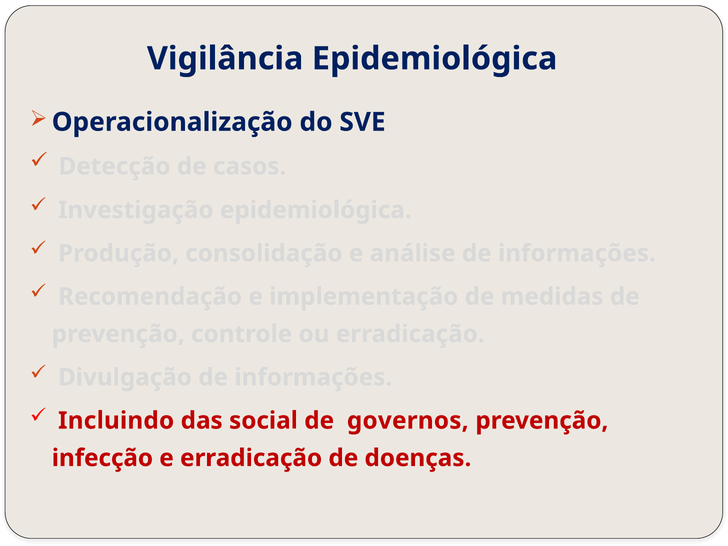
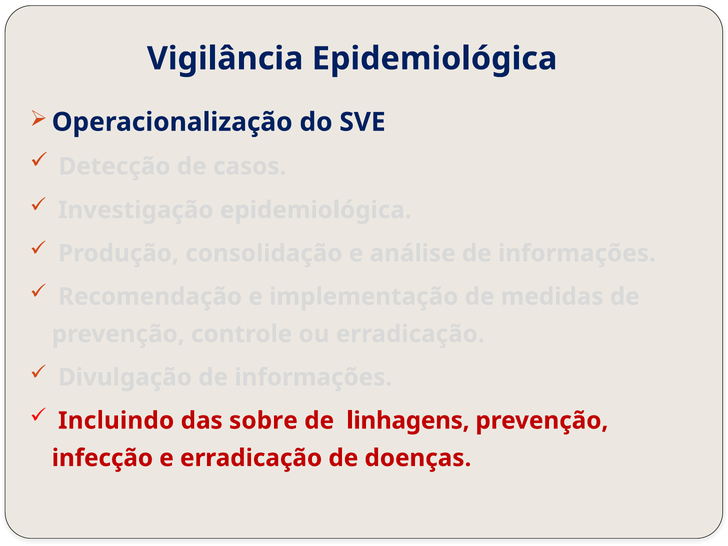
social: social -> sobre
governos: governos -> linhagens
